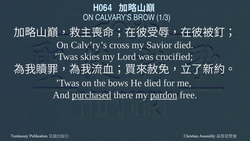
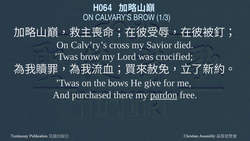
’Twas skies: skies -> brow
He died: died -> give
purchased underline: present -> none
